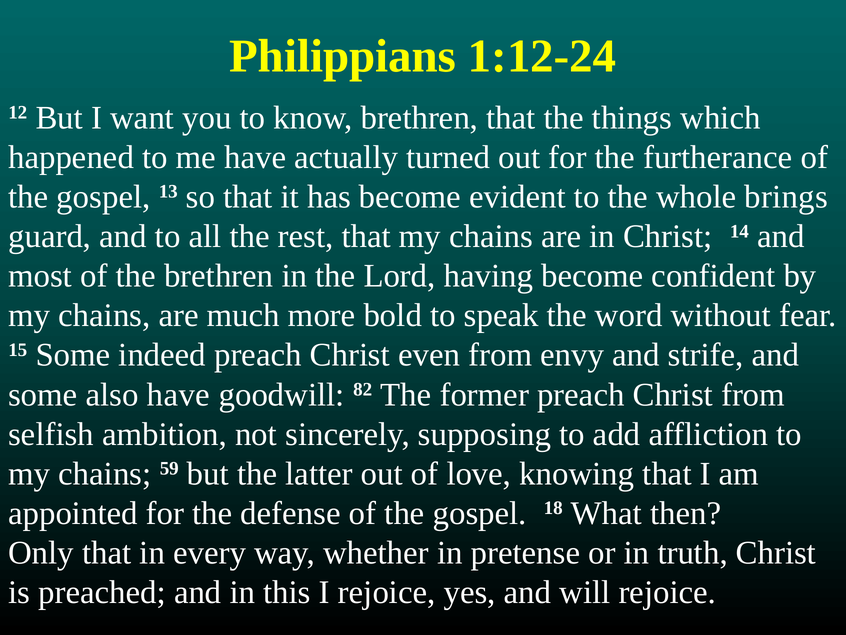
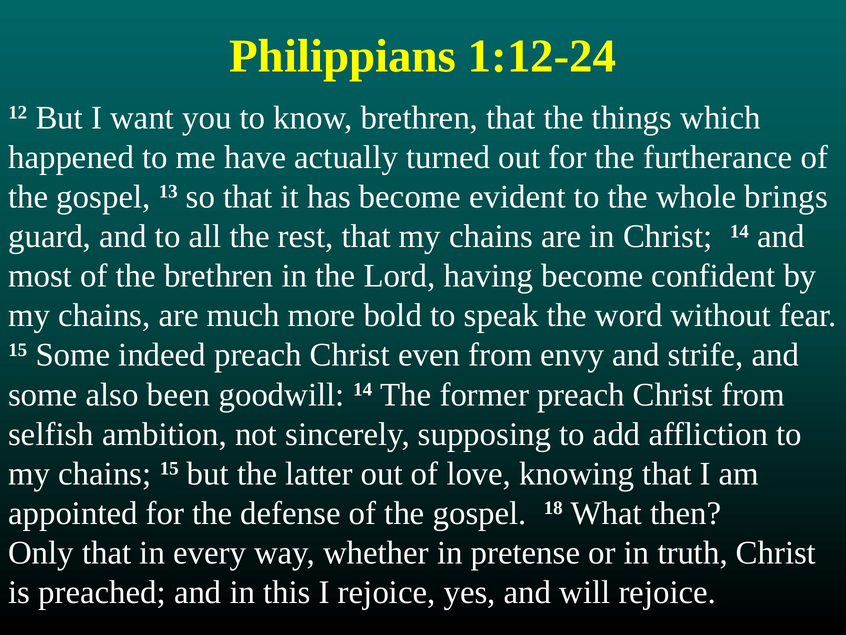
also have: have -> been
goodwill 82: 82 -> 14
chains 59: 59 -> 15
